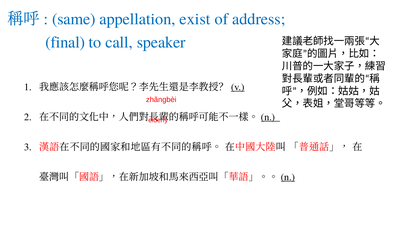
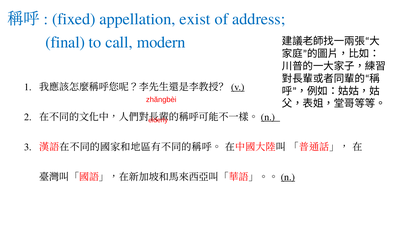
same: same -> fixed
speaker: speaker -> modern
